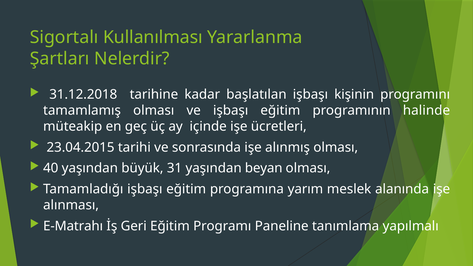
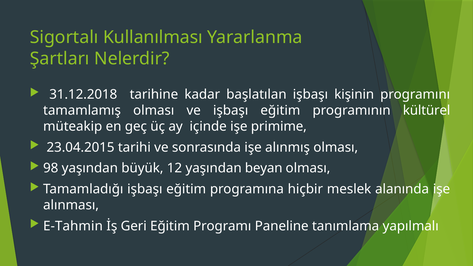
halinde: halinde -> kültürel
ücretleri: ücretleri -> primime
40: 40 -> 98
31: 31 -> 12
yarım: yarım -> hiçbir
E-Matrahı: E-Matrahı -> E-Tahmin
